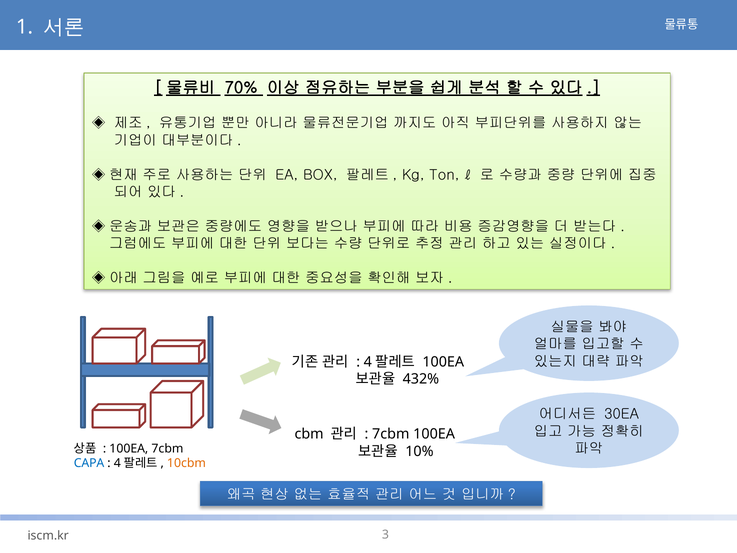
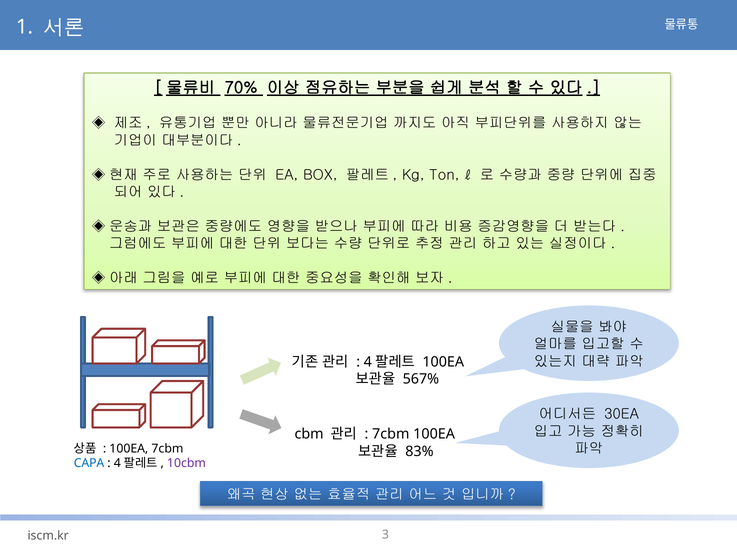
432%: 432% -> 567%
10%: 10% -> 83%
10cbm colour: orange -> purple
